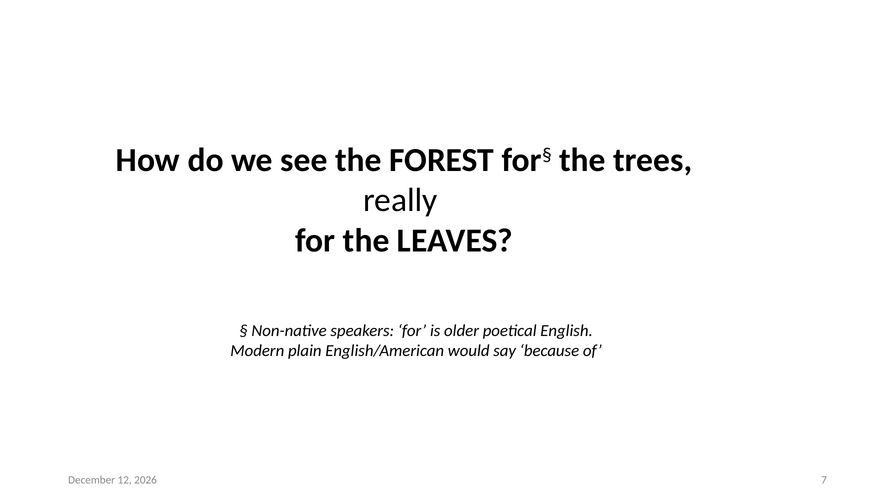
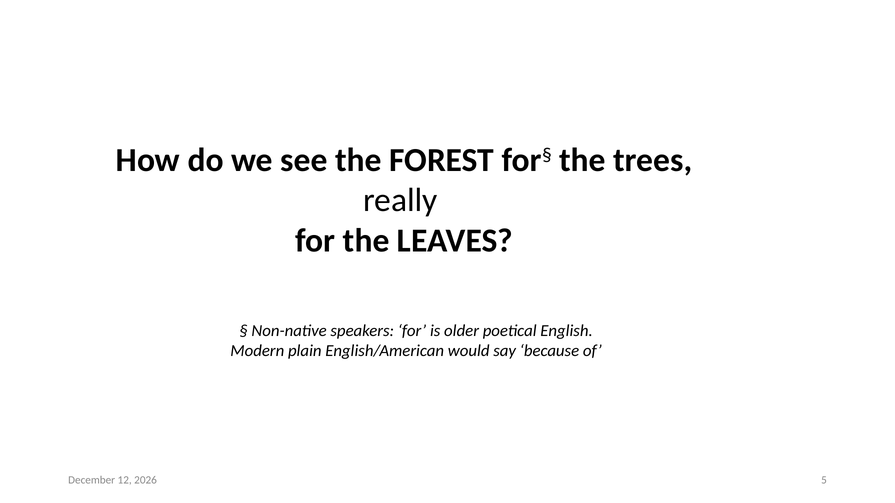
7: 7 -> 5
